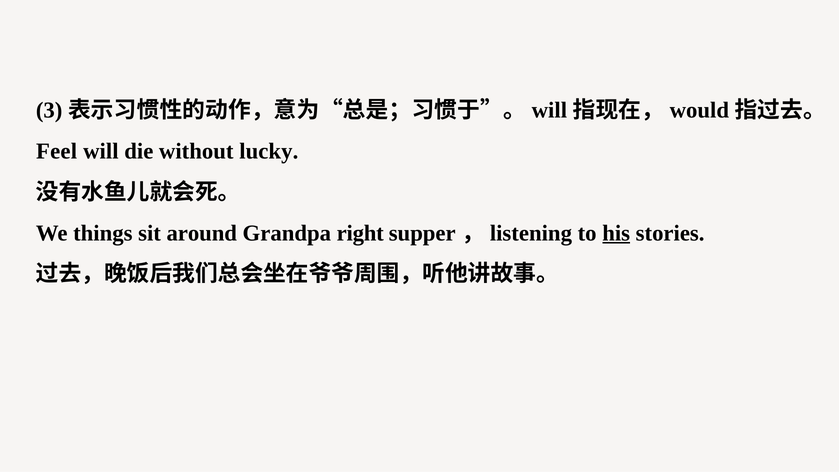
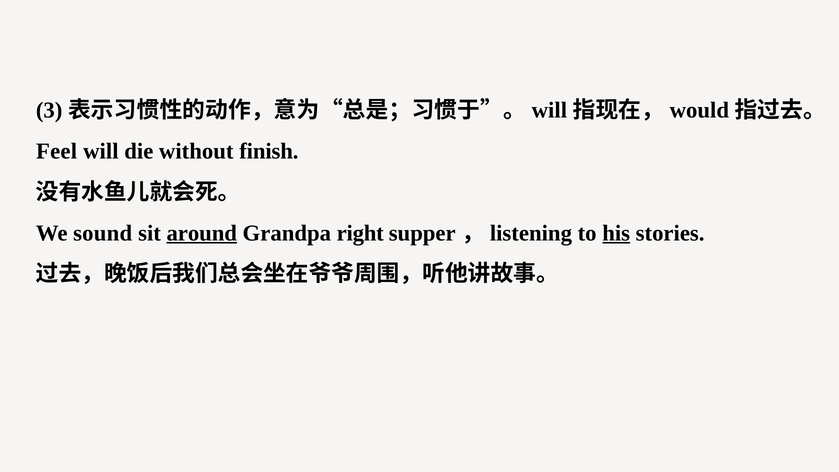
lucky: lucky -> finish
things: things -> sound
around underline: none -> present
